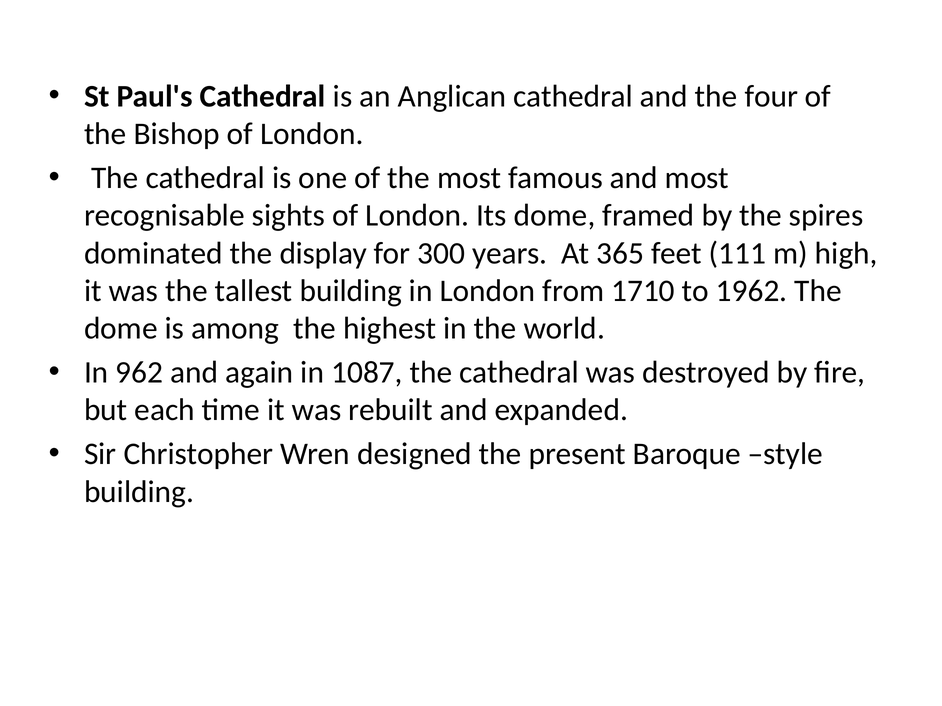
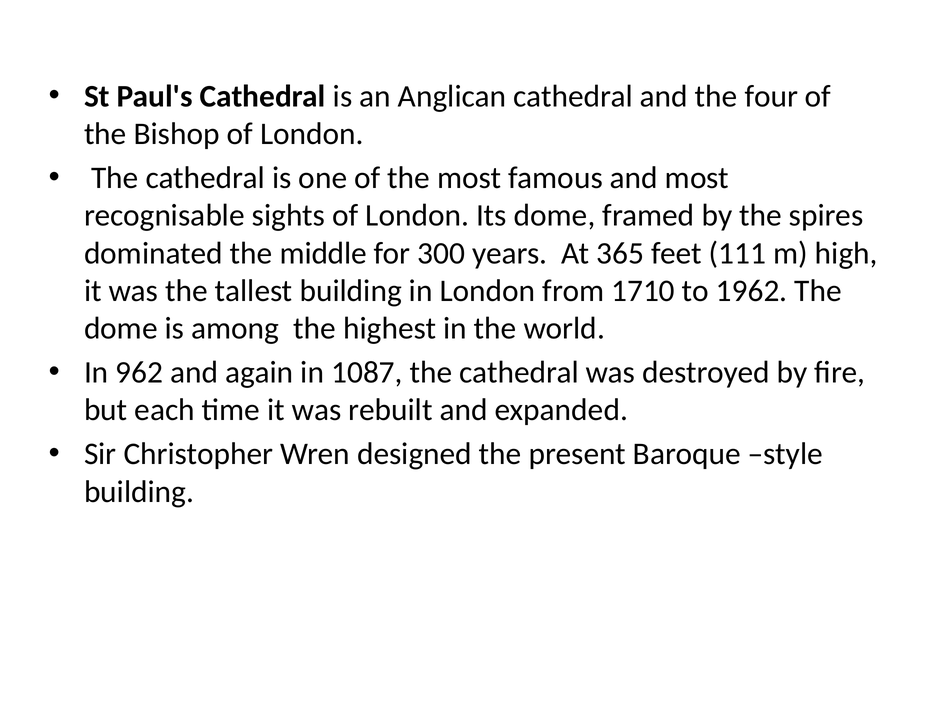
display: display -> middle
